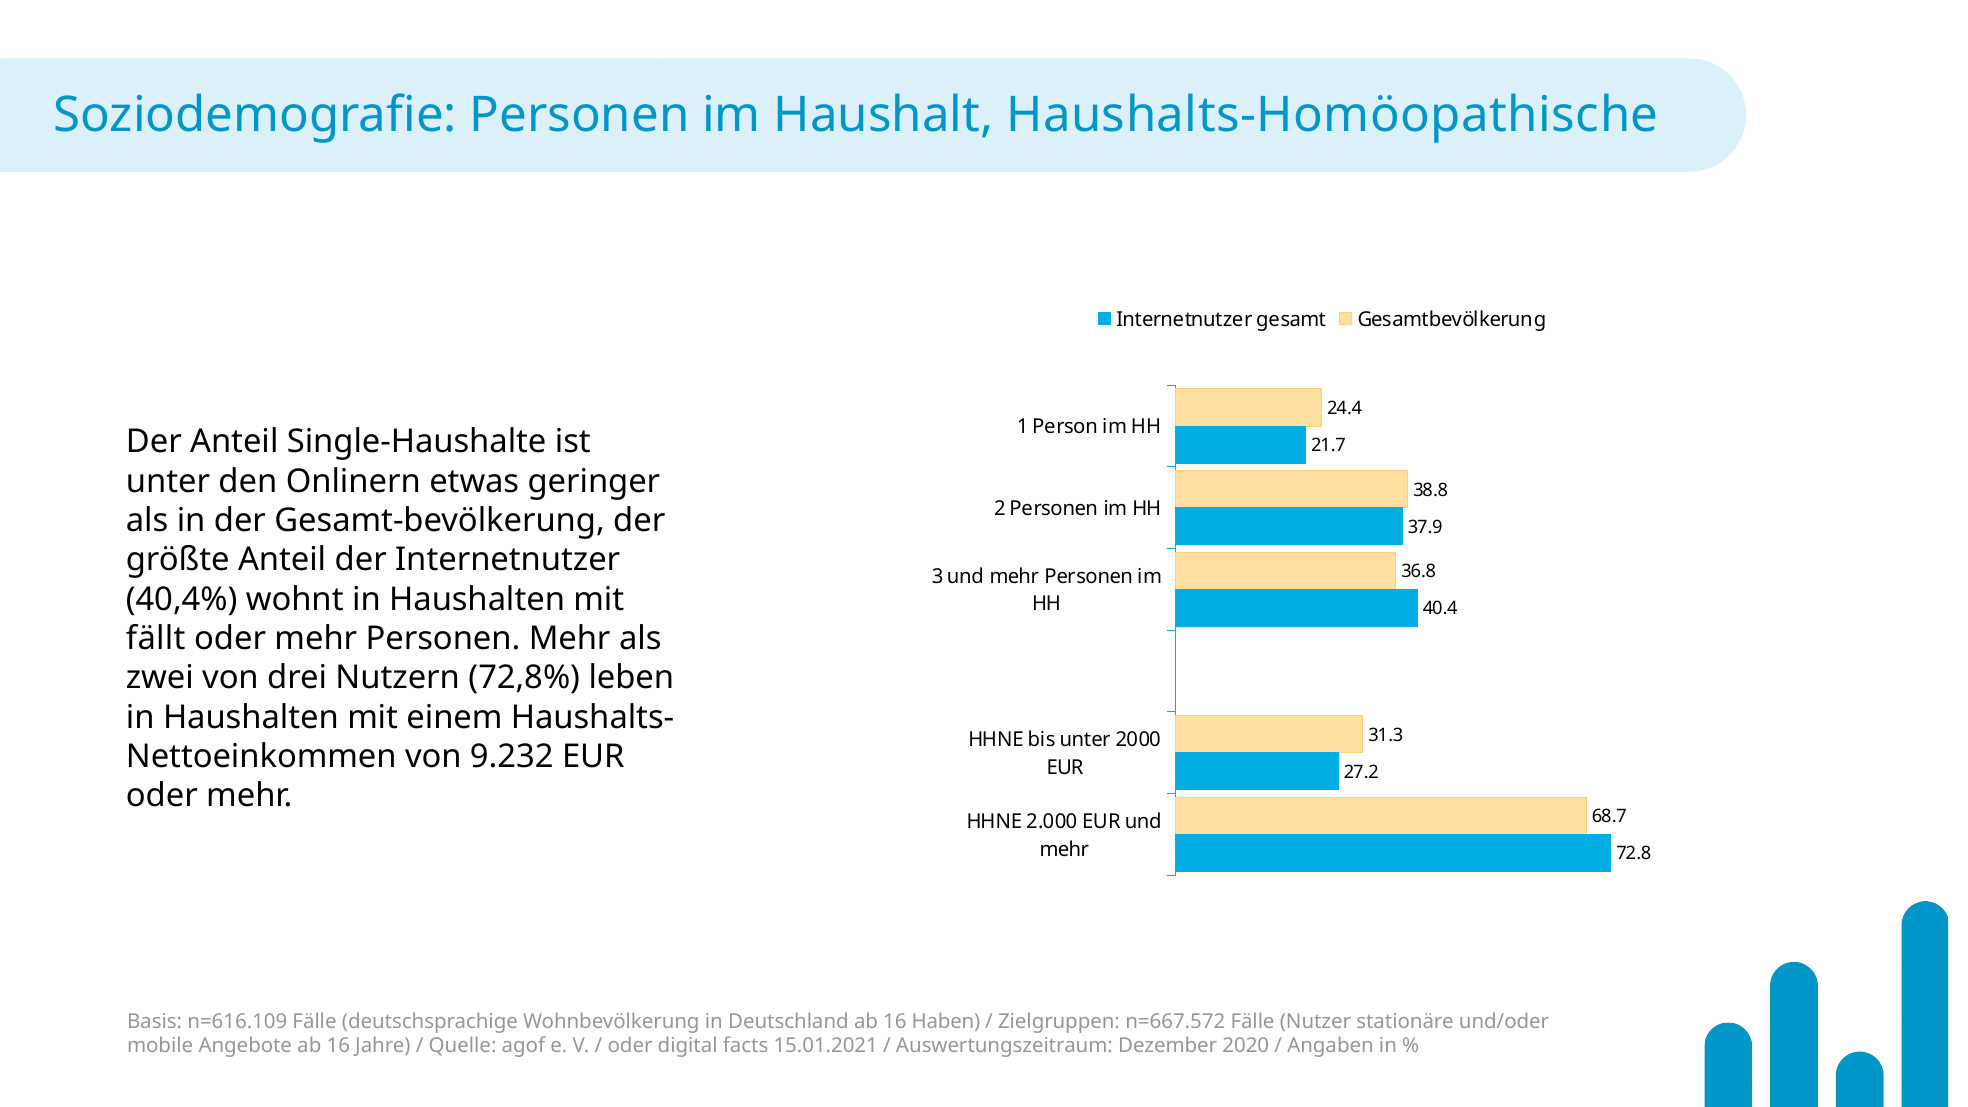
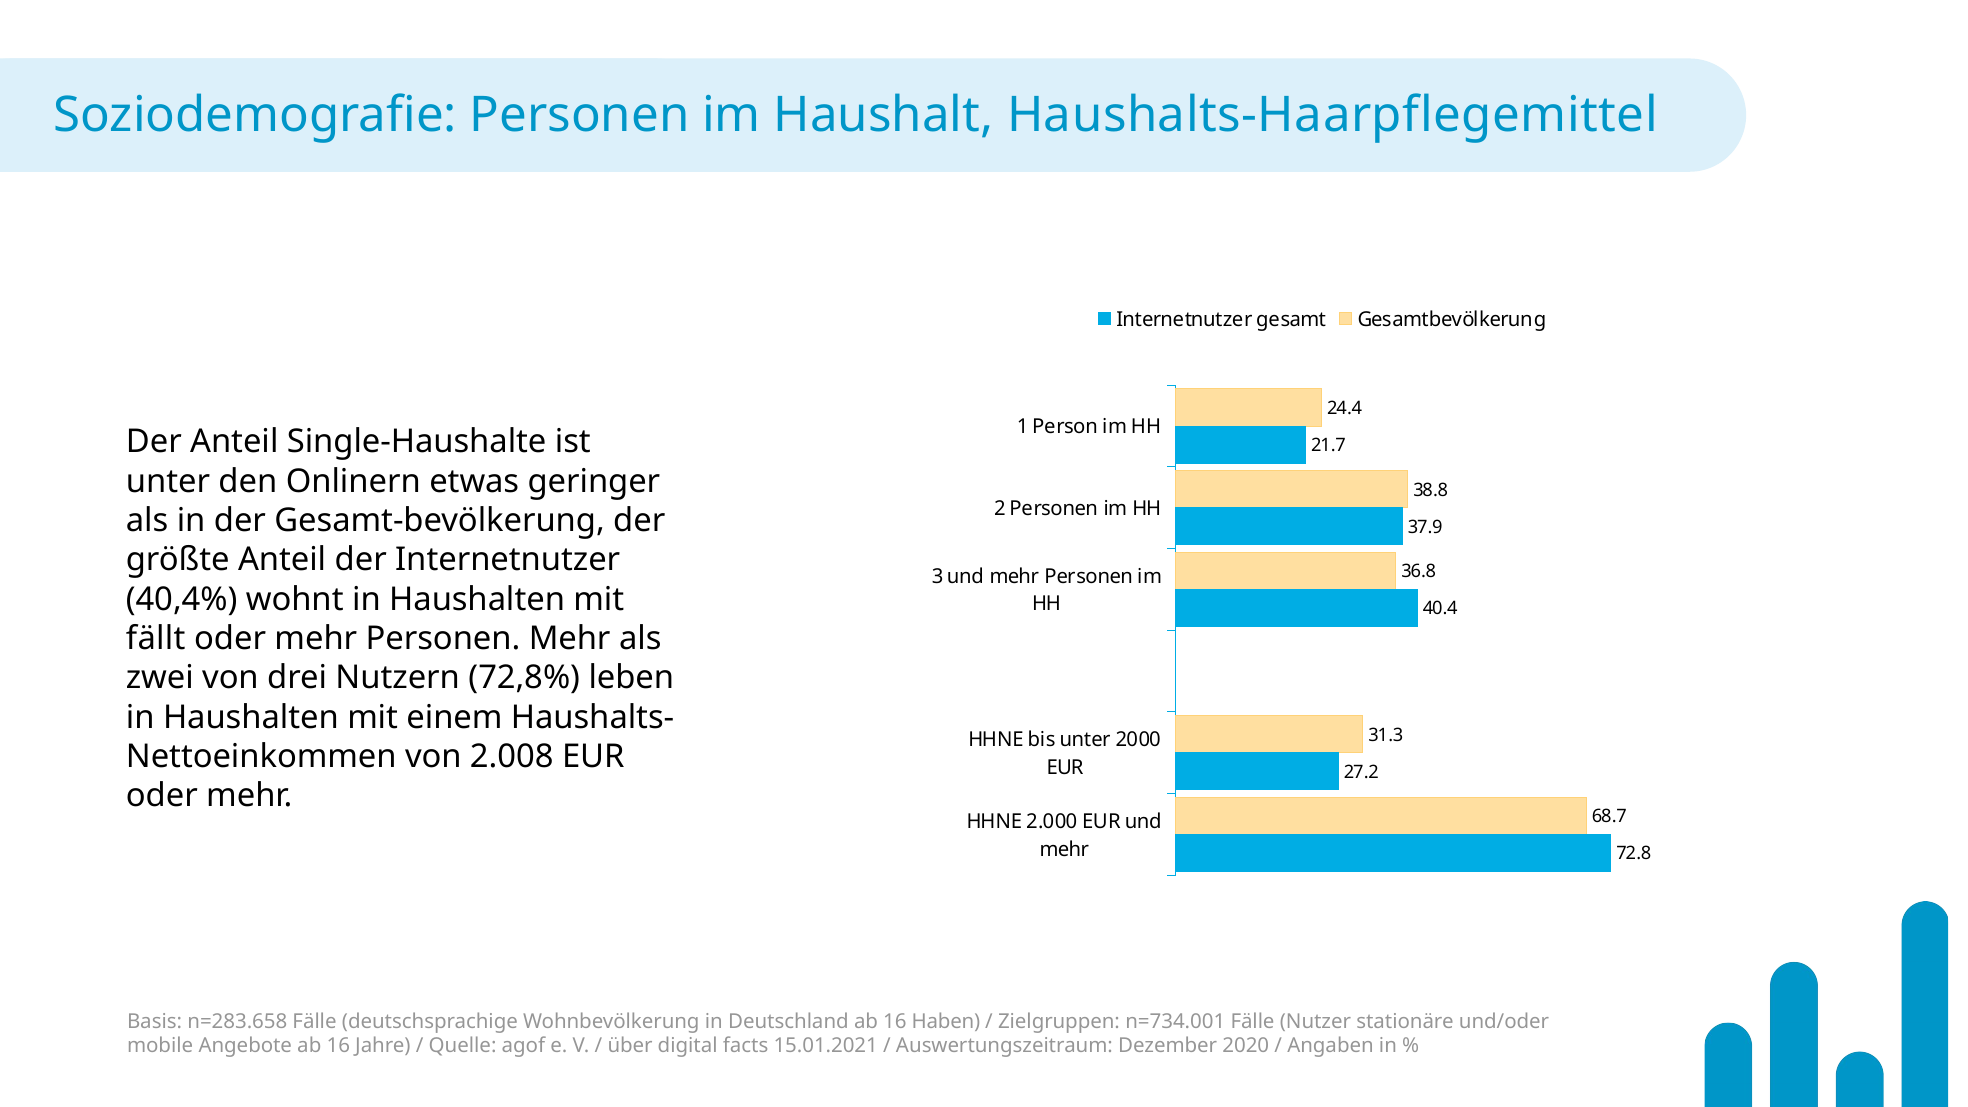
Haushalts-Homöopathische: Haushalts-Homöopathische -> Haushalts-Haarpflegemittel
9.232: 9.232 -> 2.008
n=616.109: n=616.109 -> n=283.658
n=667.572: n=667.572 -> n=734.001
oder at (630, 1046): oder -> über
